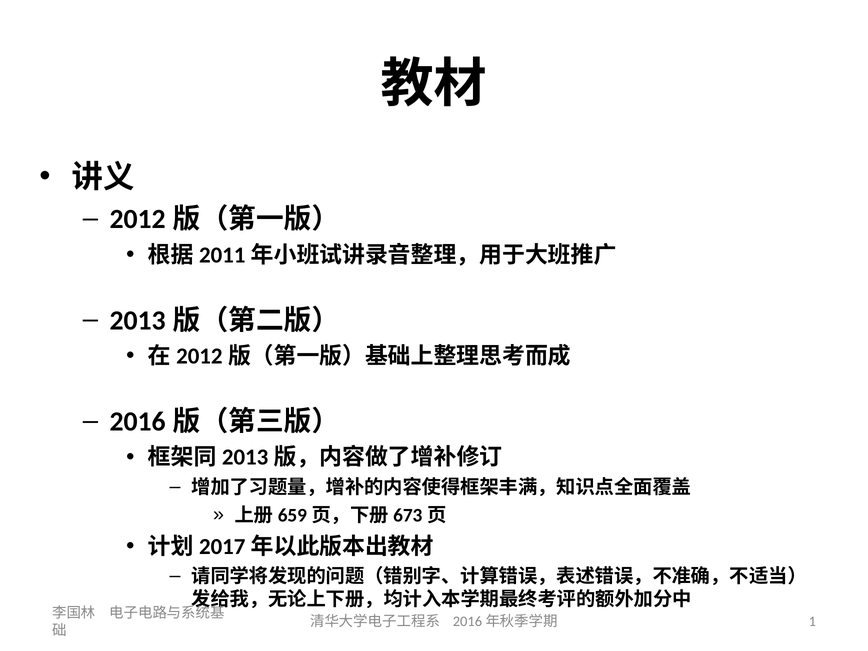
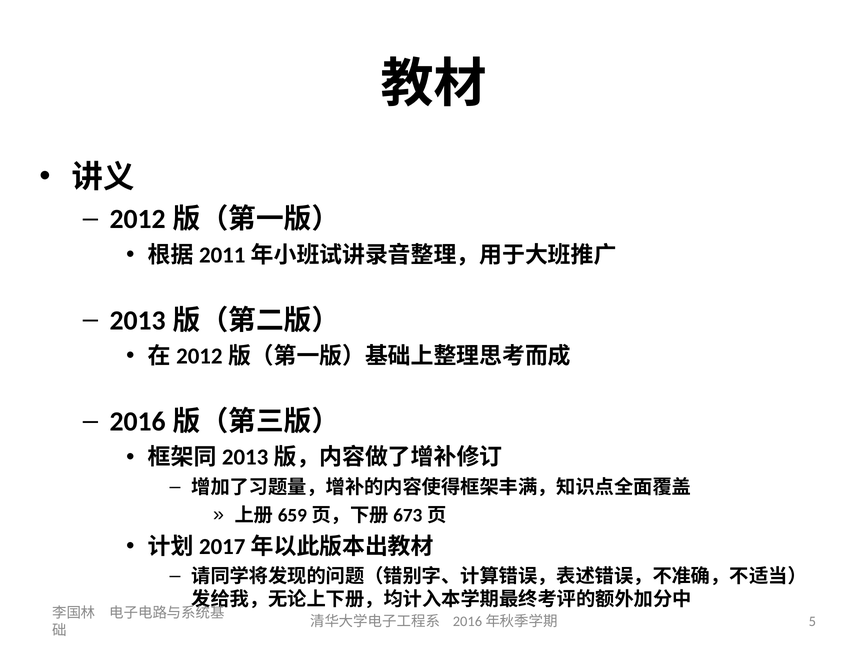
1: 1 -> 5
